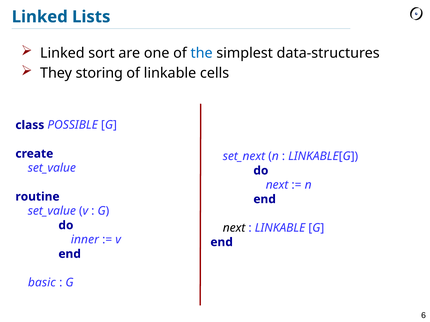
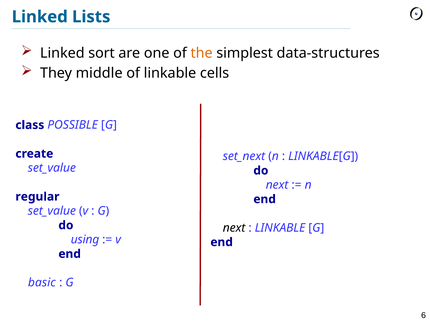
the colour: blue -> orange
storing: storing -> middle
routine: routine -> regular
inner: inner -> using
